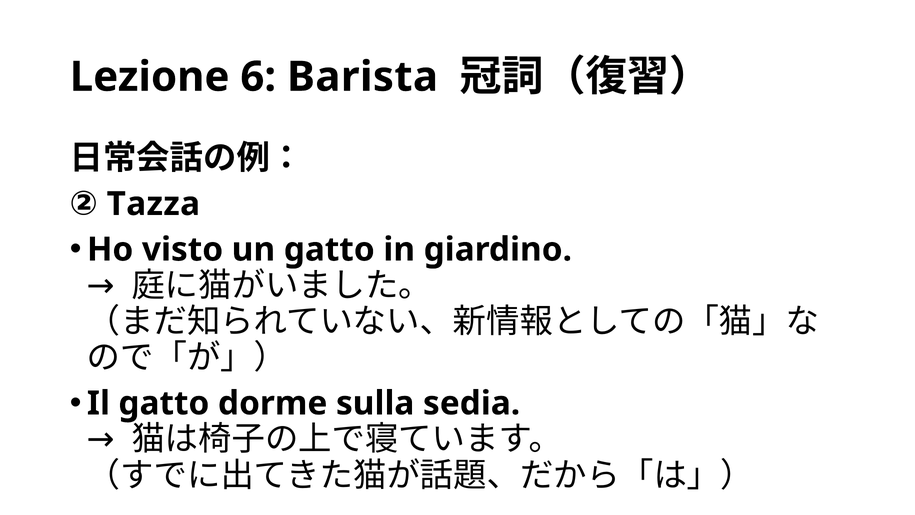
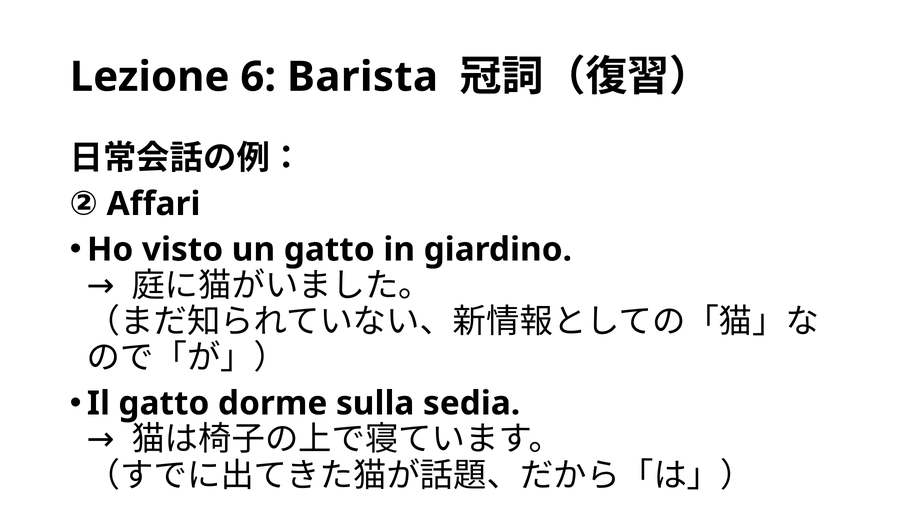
Tazza: Tazza -> Affari
